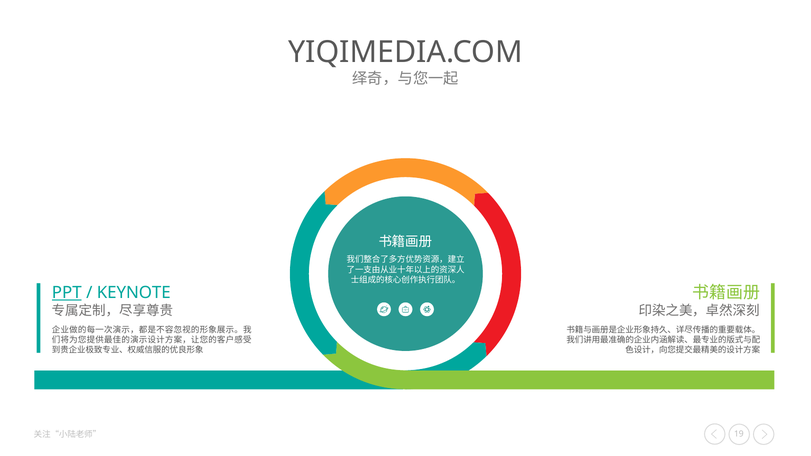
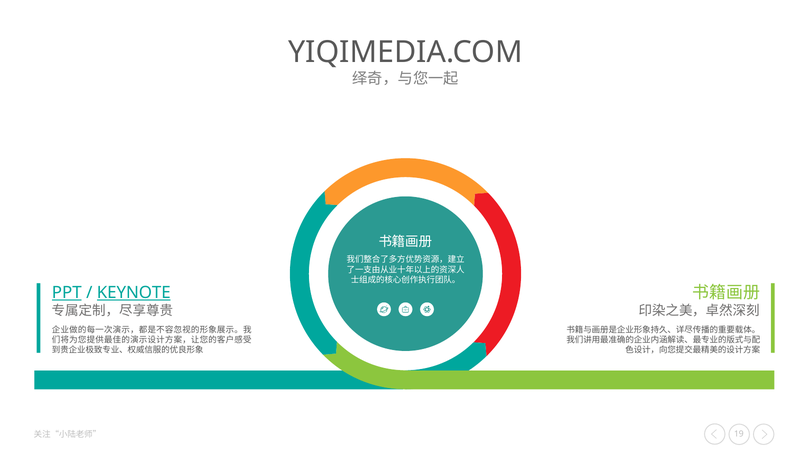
KEYNOTE underline: none -> present
